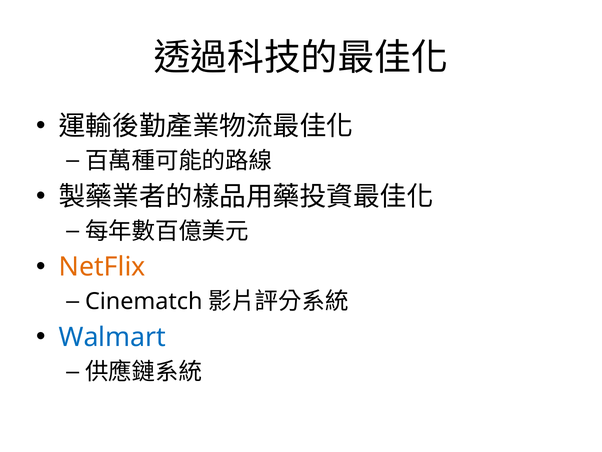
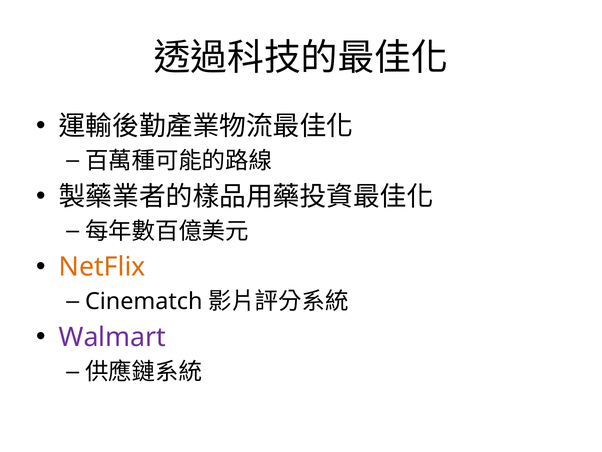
Walmart colour: blue -> purple
